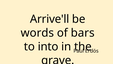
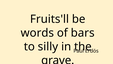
Arrive'll: Arrive'll -> Fruits'll
into: into -> silly
